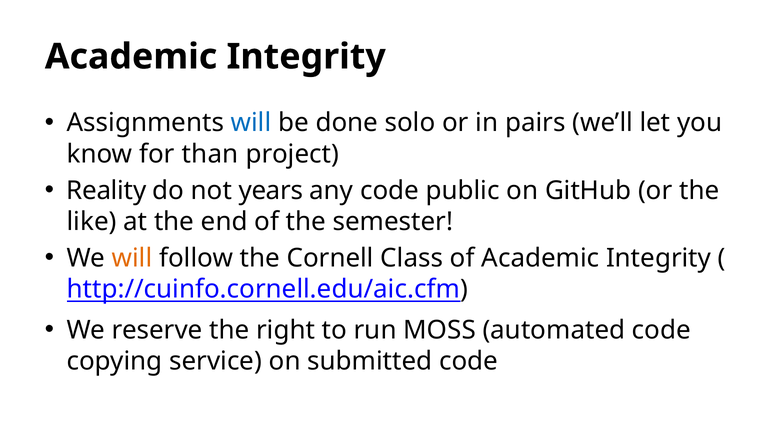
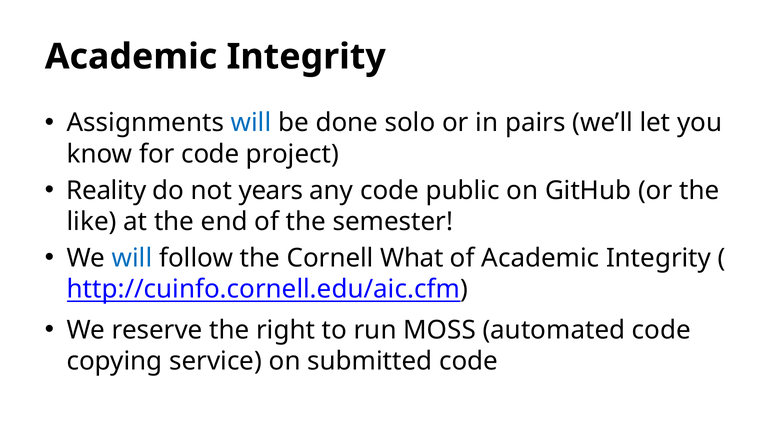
for than: than -> code
will at (132, 258) colour: orange -> blue
Class: Class -> What
